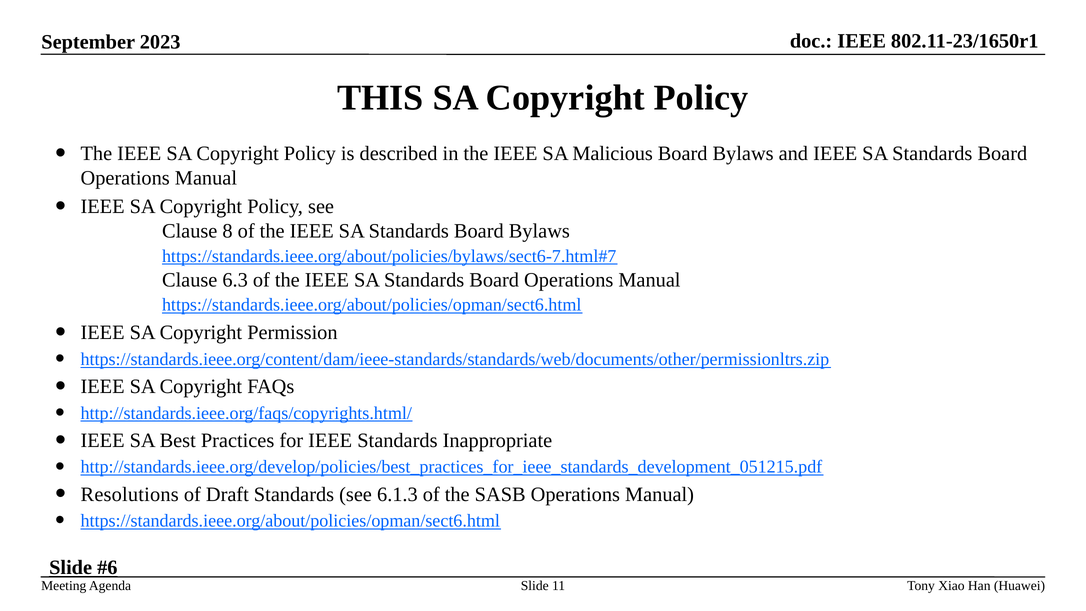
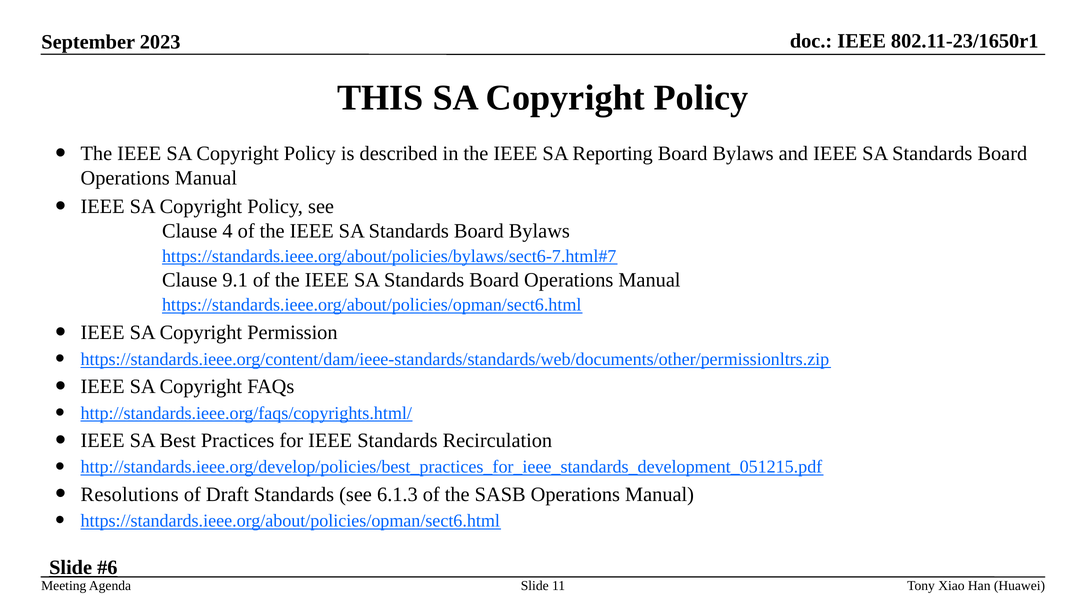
Malicious: Malicious -> Reporting
8: 8 -> 4
6.3: 6.3 -> 9.1
Inappropriate: Inappropriate -> Recirculation
